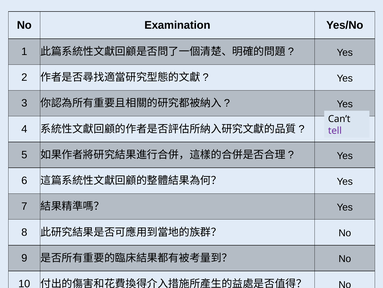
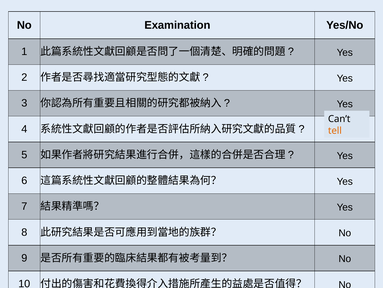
tell colour: purple -> orange
